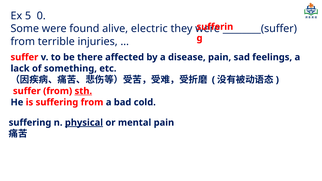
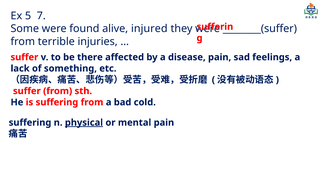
0: 0 -> 7
electric: electric -> injured
sth underline: present -> none
